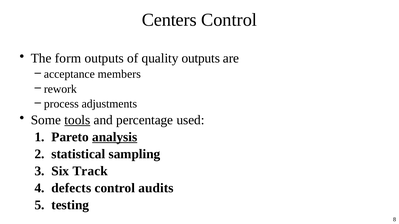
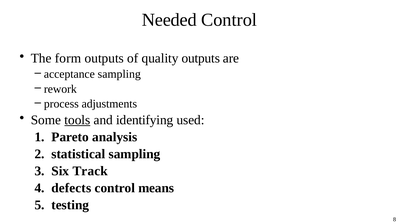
Centers: Centers -> Needed
acceptance members: members -> sampling
percentage: percentage -> identifying
analysis underline: present -> none
audits: audits -> means
